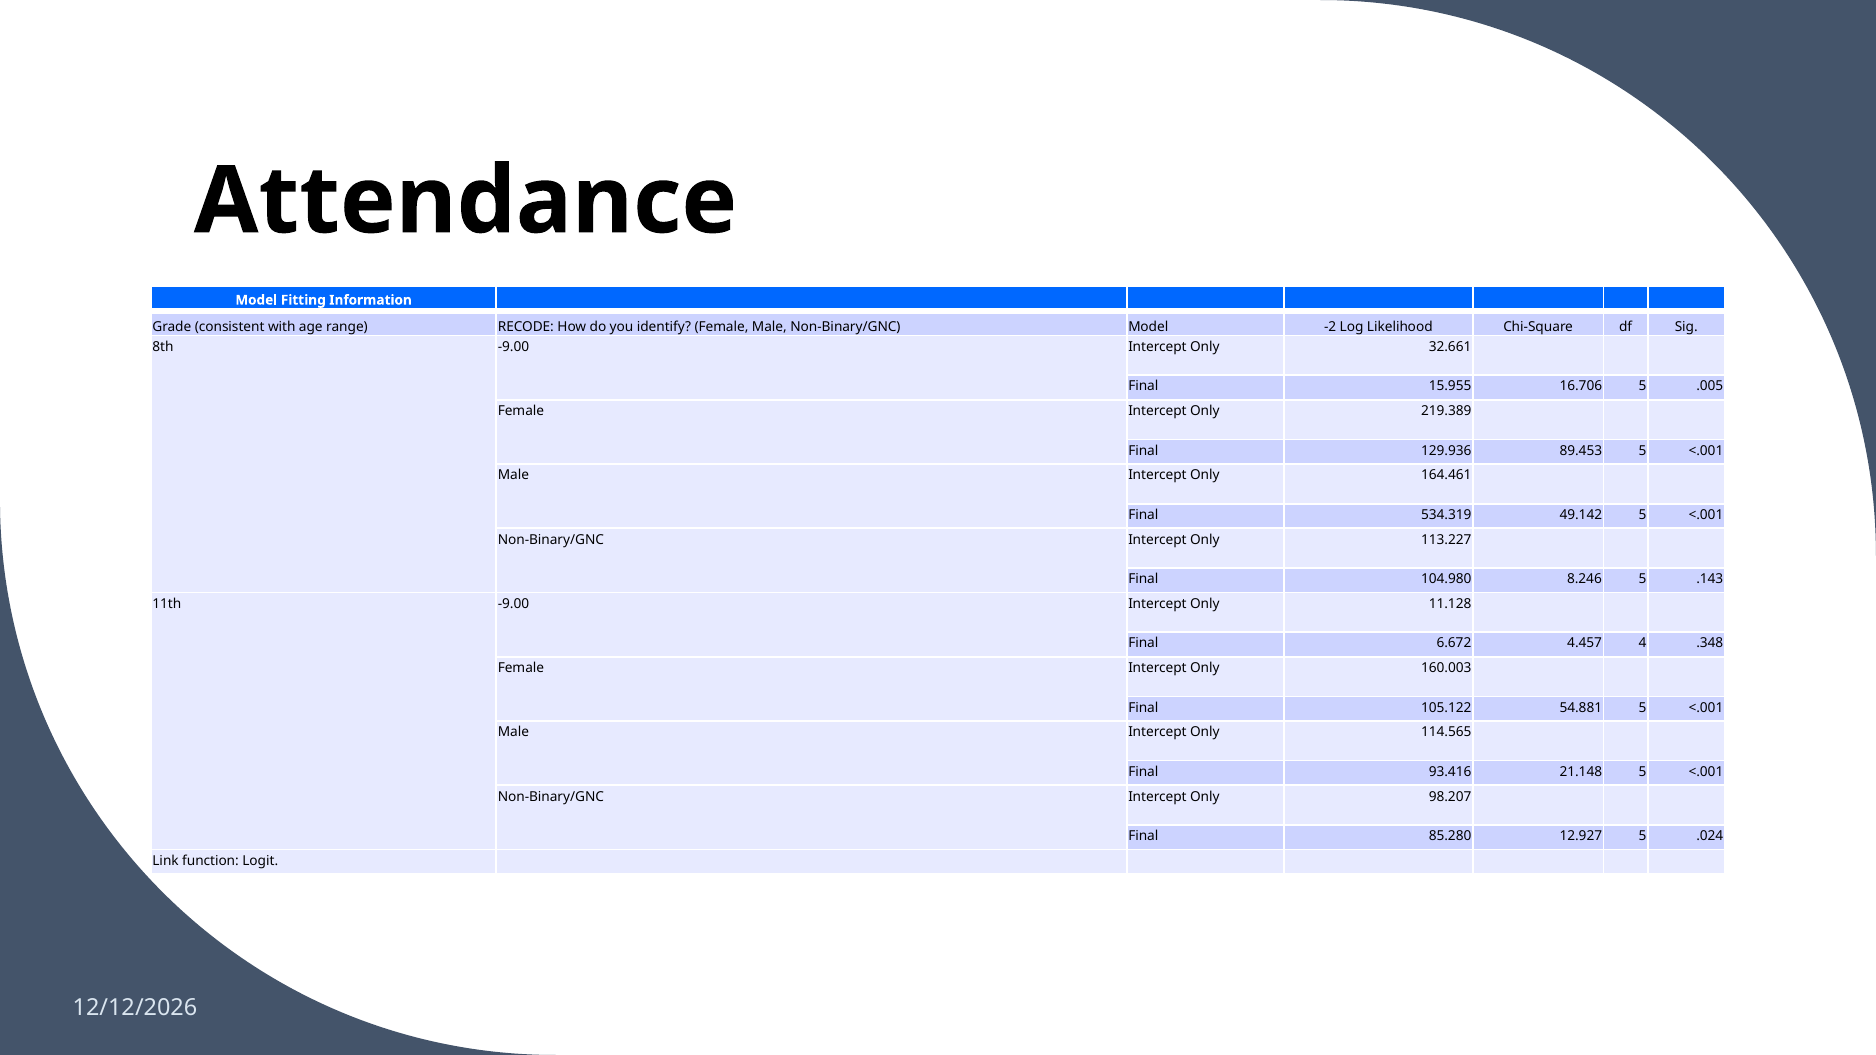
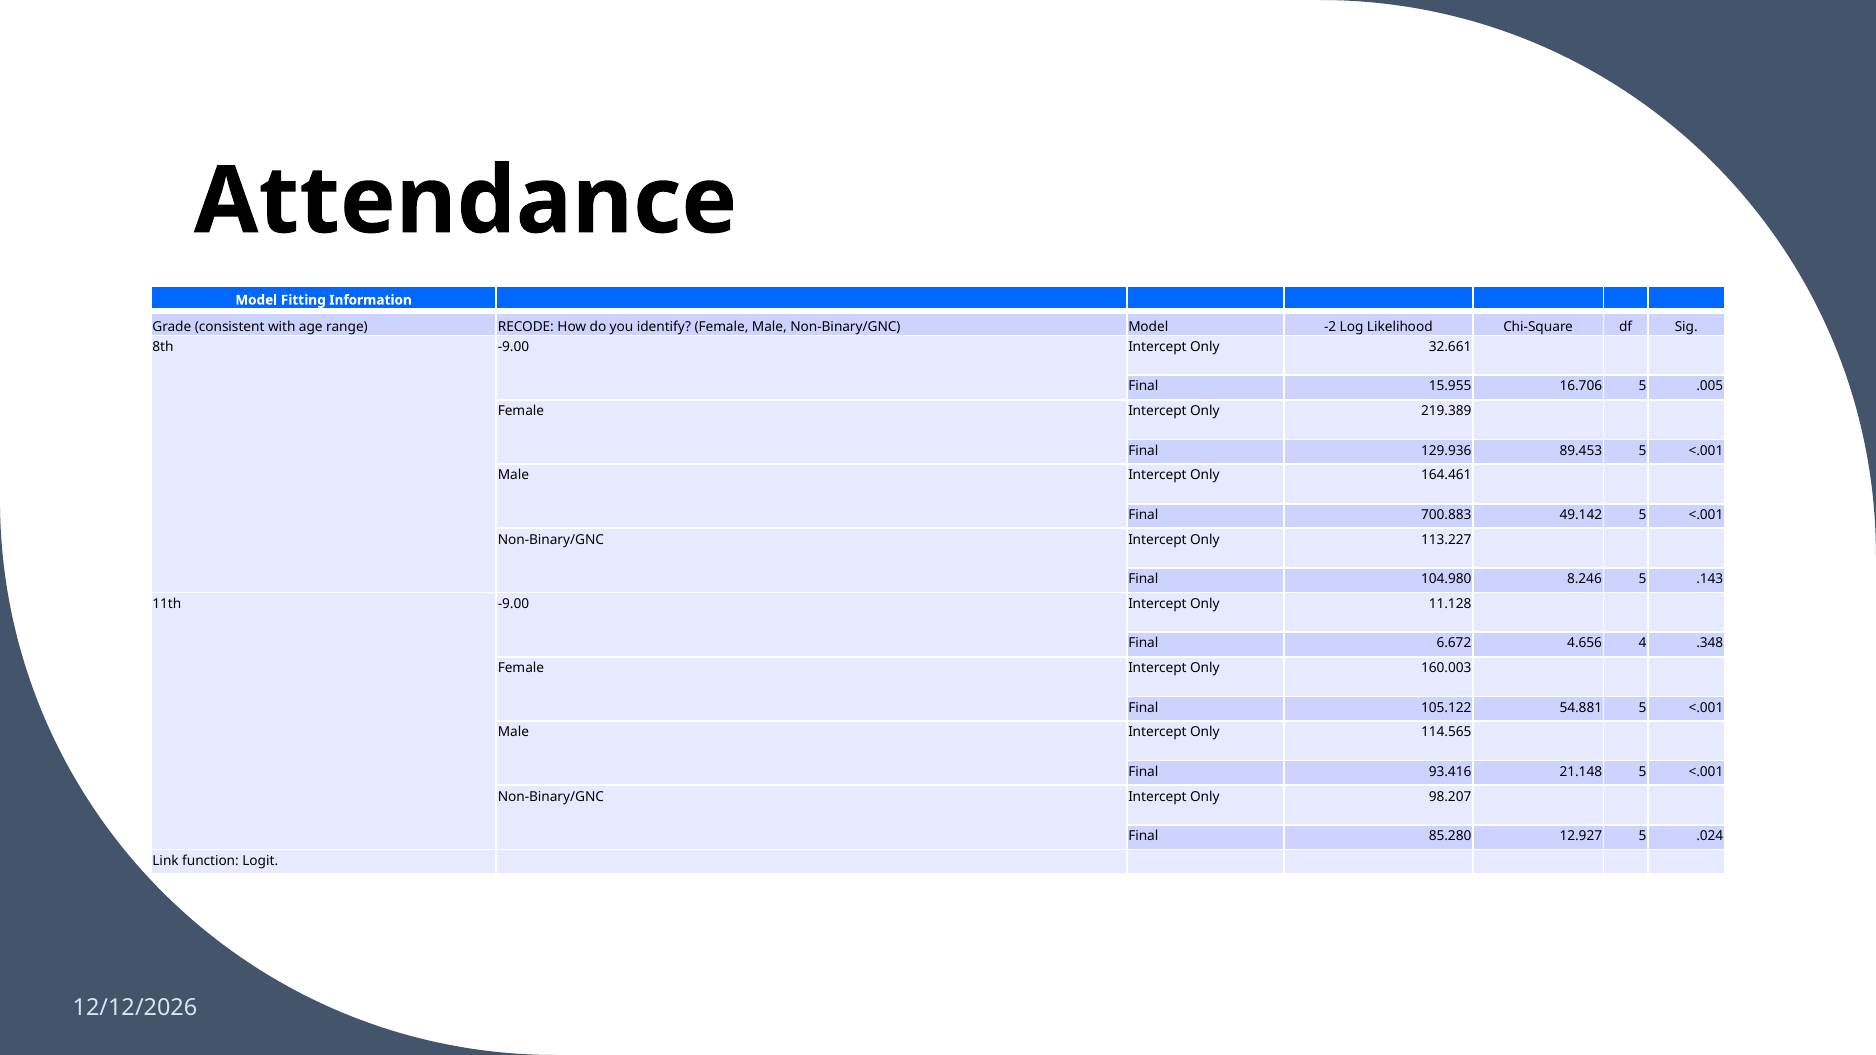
534.319: 534.319 -> 700.883
4.457: 4.457 -> 4.656
